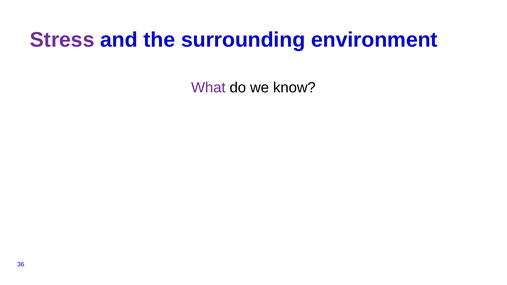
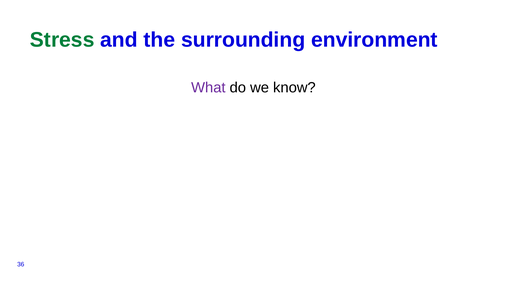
Stress colour: purple -> green
